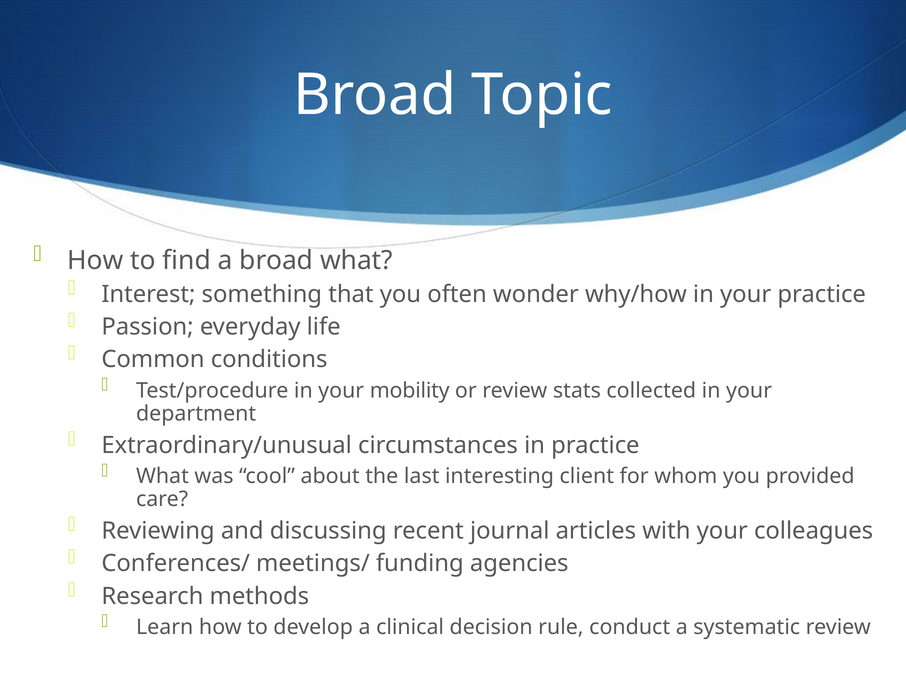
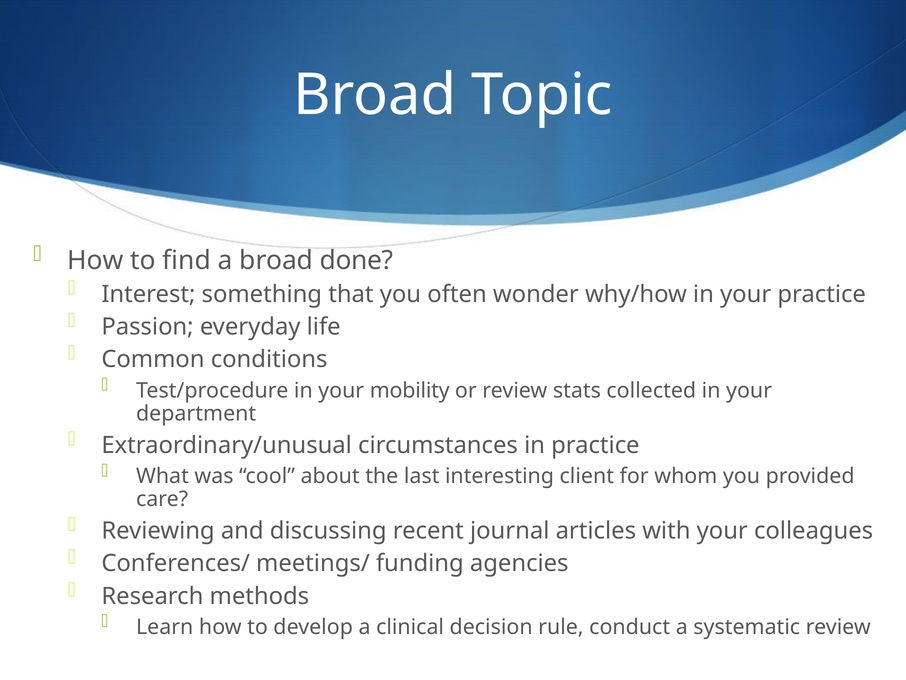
broad what: what -> done
